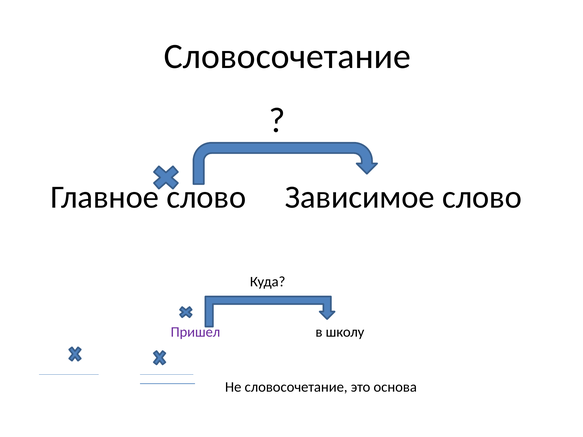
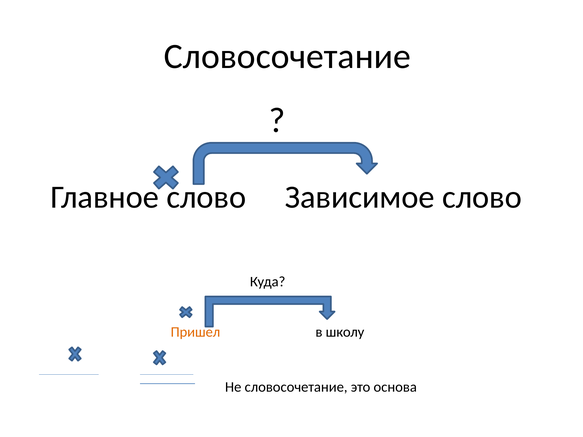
Пришел colour: purple -> orange
